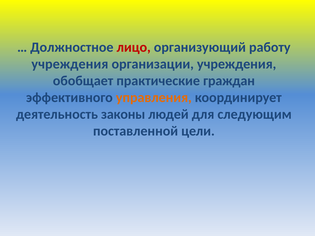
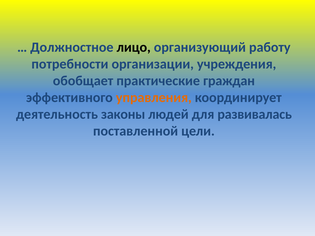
лицо colour: red -> black
учреждения at (70, 64): учреждения -> потребности
следующим: следующим -> развивалась
